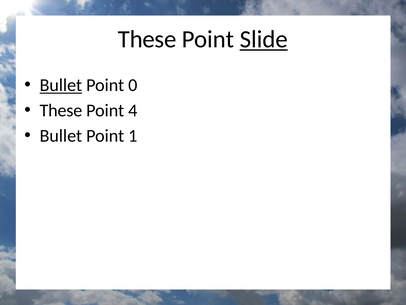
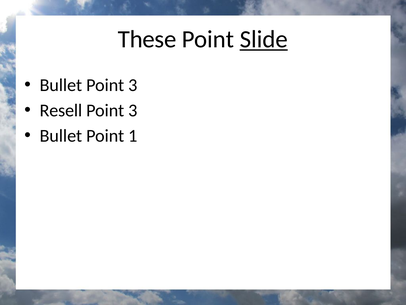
Bullet at (61, 85) underline: present -> none
0 at (133, 85): 0 -> 3
These at (61, 110): These -> Resell
4 at (133, 110): 4 -> 3
